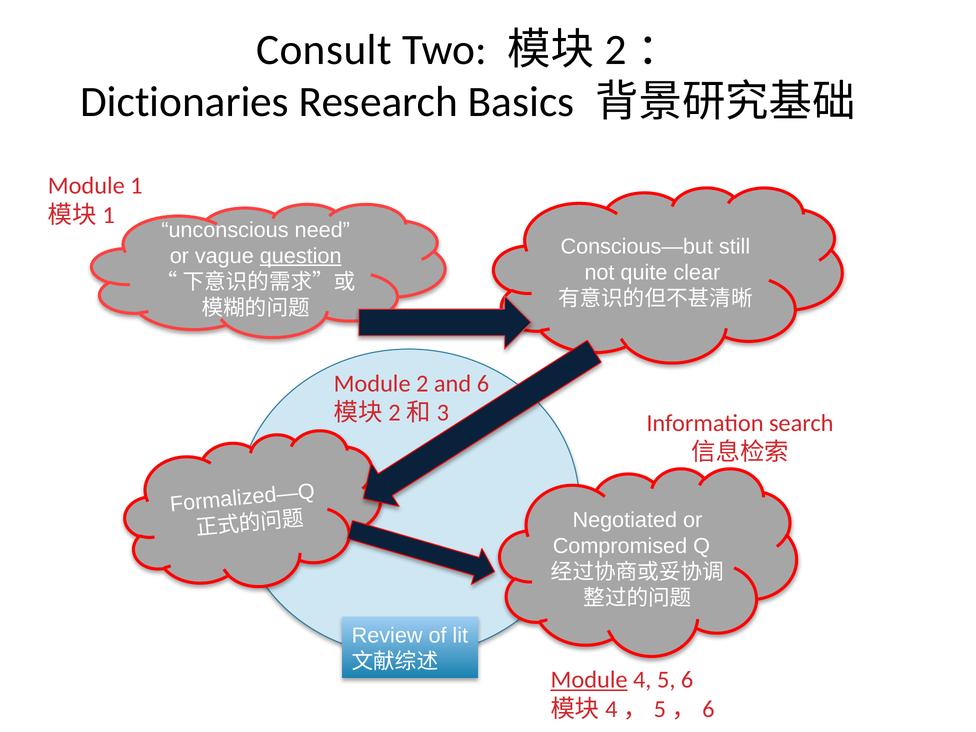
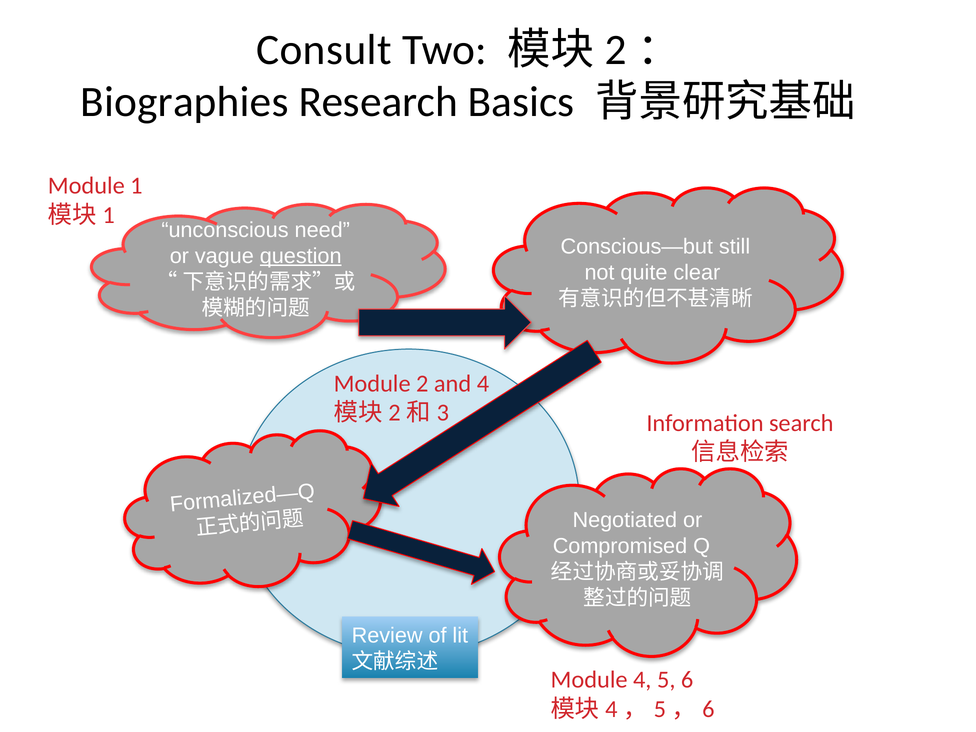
Dictionaries: Dictionaries -> Biographies
and 6: 6 -> 4
Module at (589, 680) underline: present -> none
